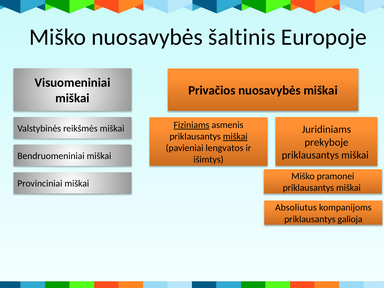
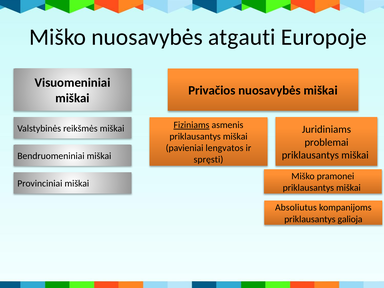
šaltinis: šaltinis -> atgauti
miškai at (235, 137) underline: present -> none
prekyboje: prekyboje -> problemai
išimtys: išimtys -> spręsti
